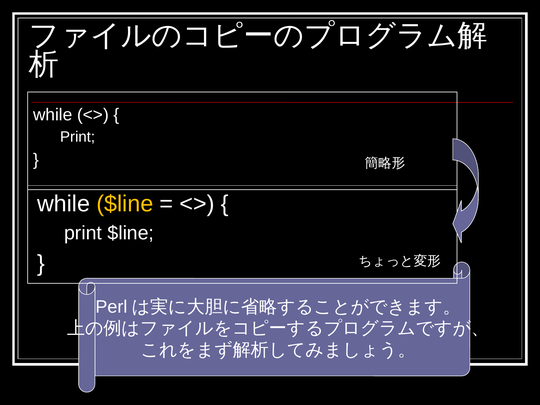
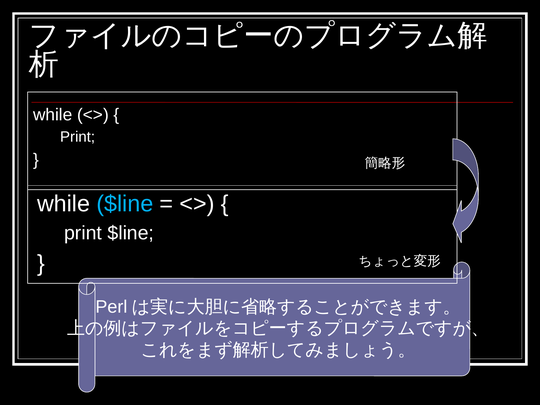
$line at (125, 204) colour: yellow -> light blue
